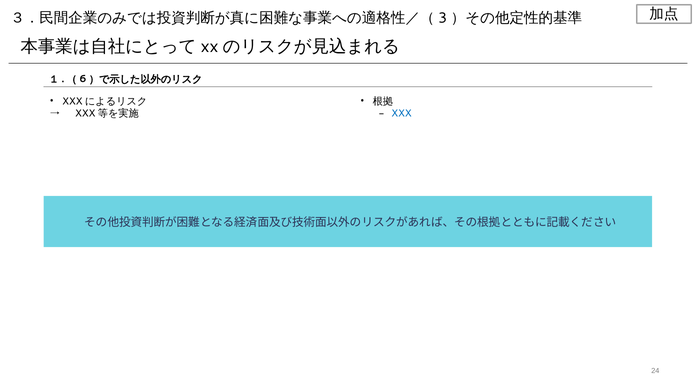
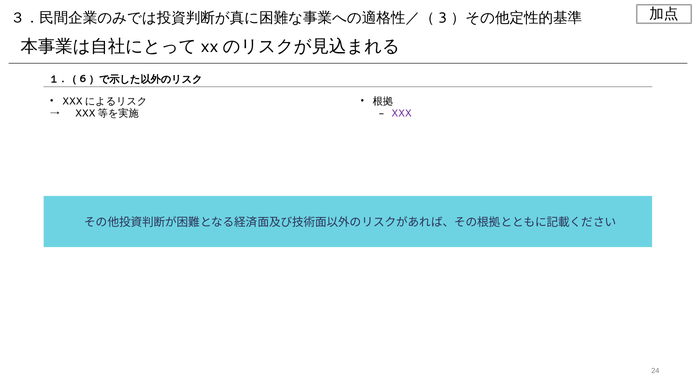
XXX colour: blue -> purple
